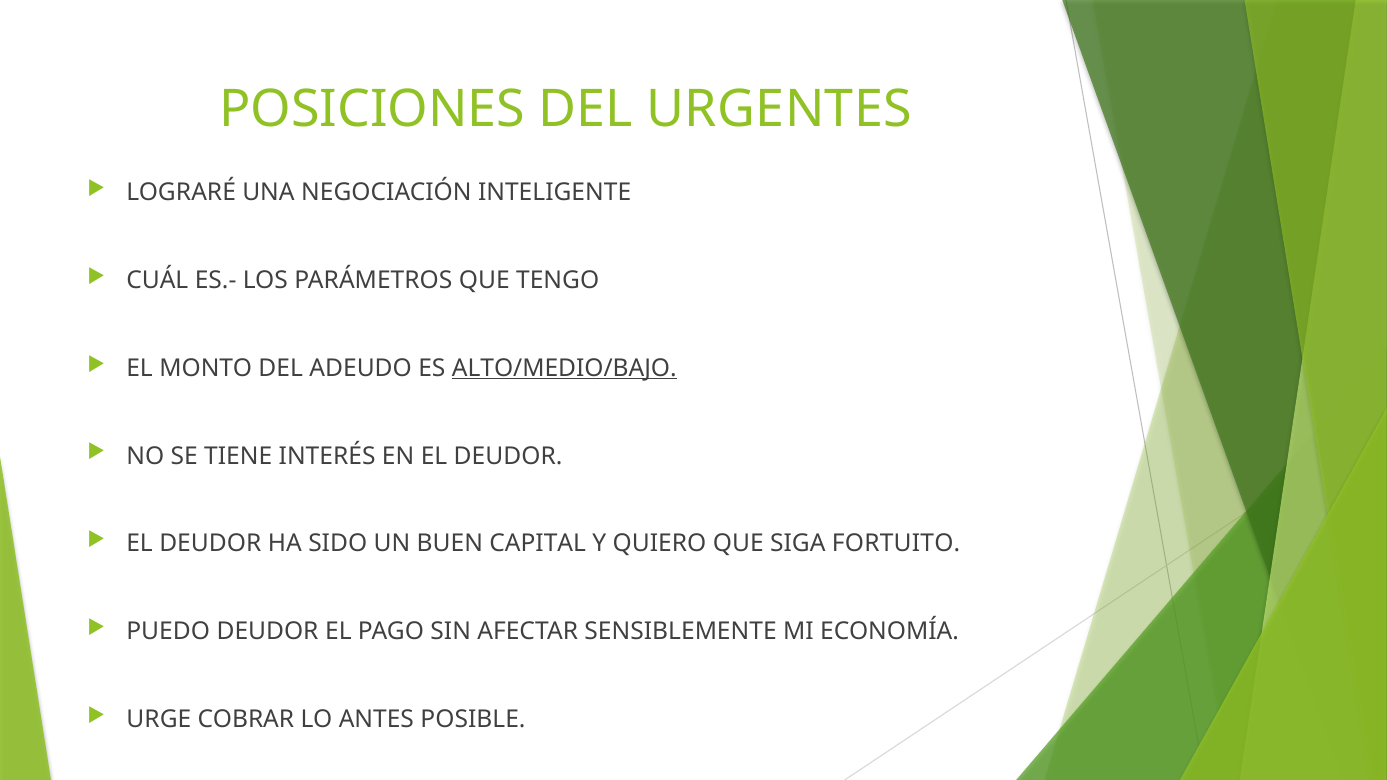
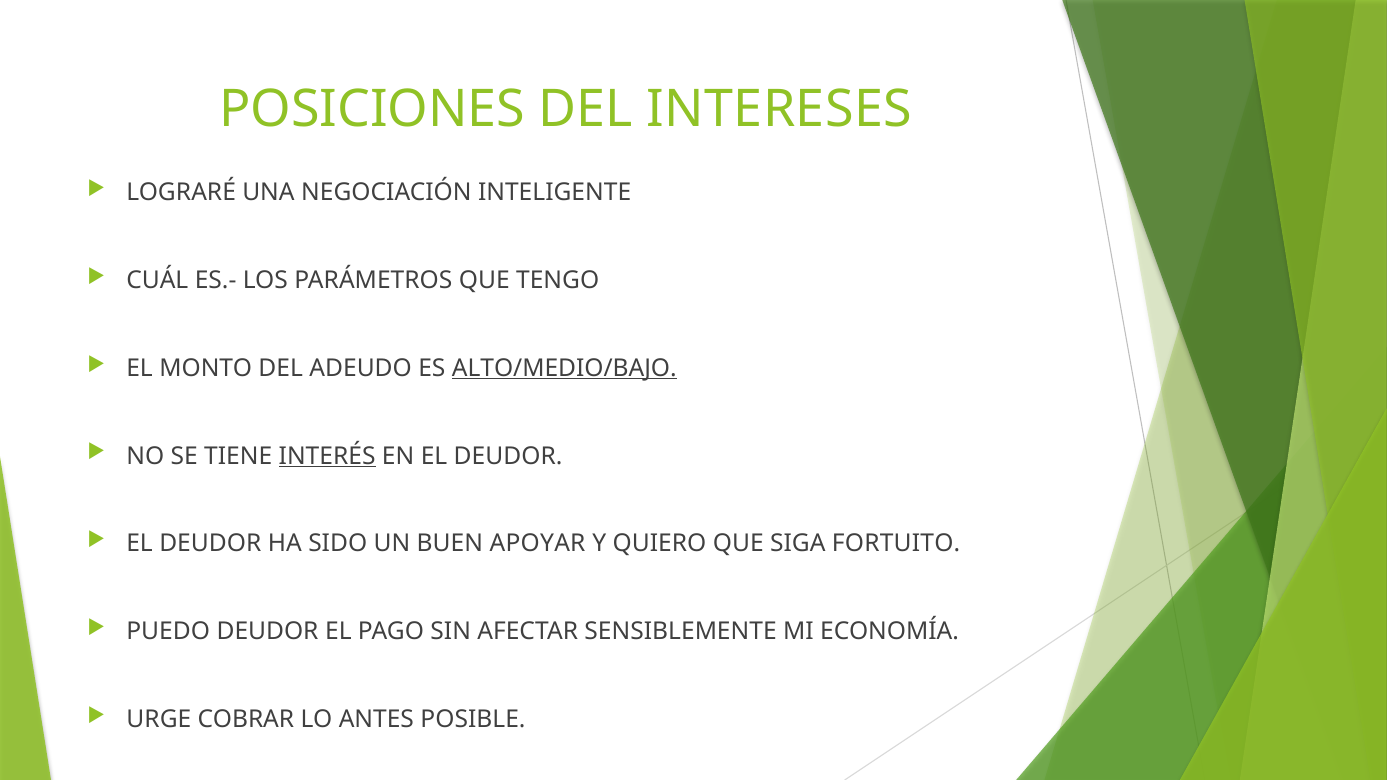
URGENTES: URGENTES -> INTERESES
INTERÉS underline: none -> present
CAPITAL: CAPITAL -> APOYAR
